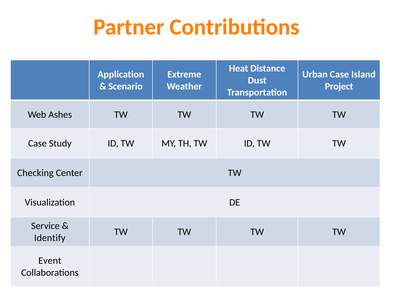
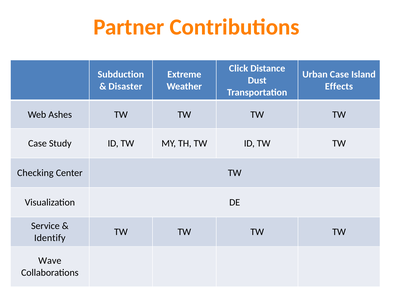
Heat: Heat -> Click
Application: Application -> Subduction
Scenario: Scenario -> Disaster
Project: Project -> Effects
Event: Event -> Wave
